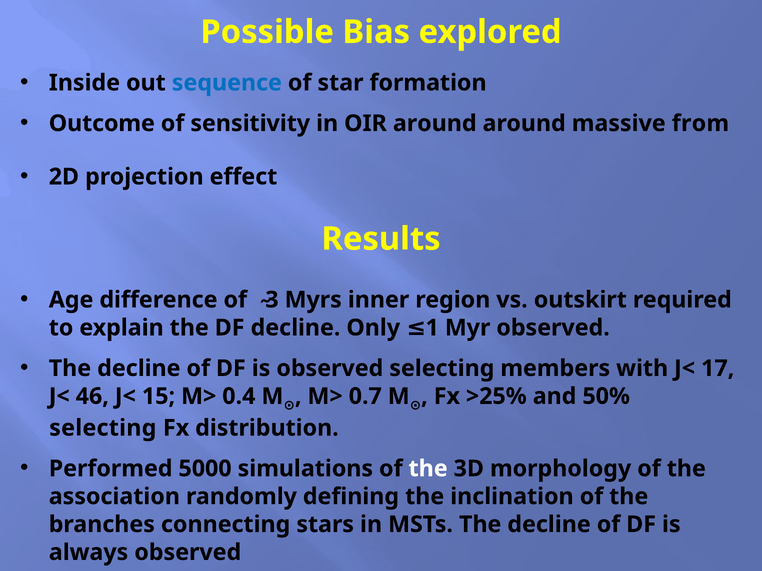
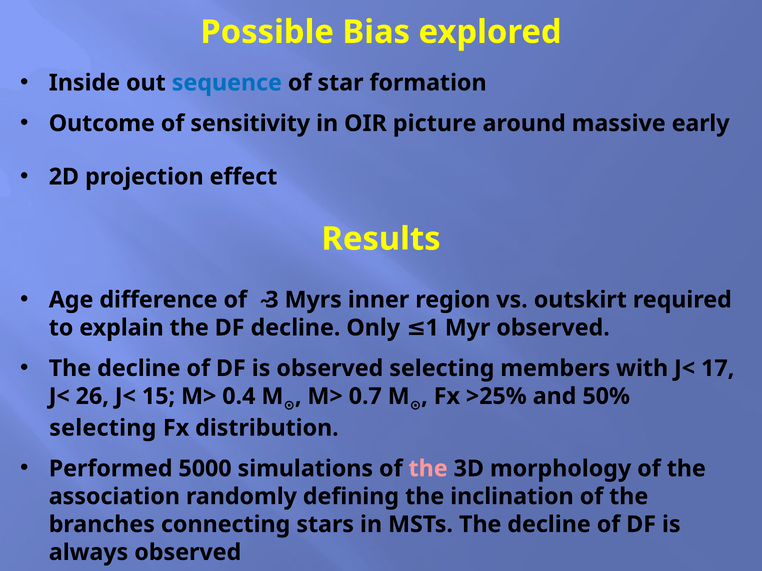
OIR around: around -> picture
from: from -> early
46: 46 -> 26
the at (428, 469) colour: white -> pink
